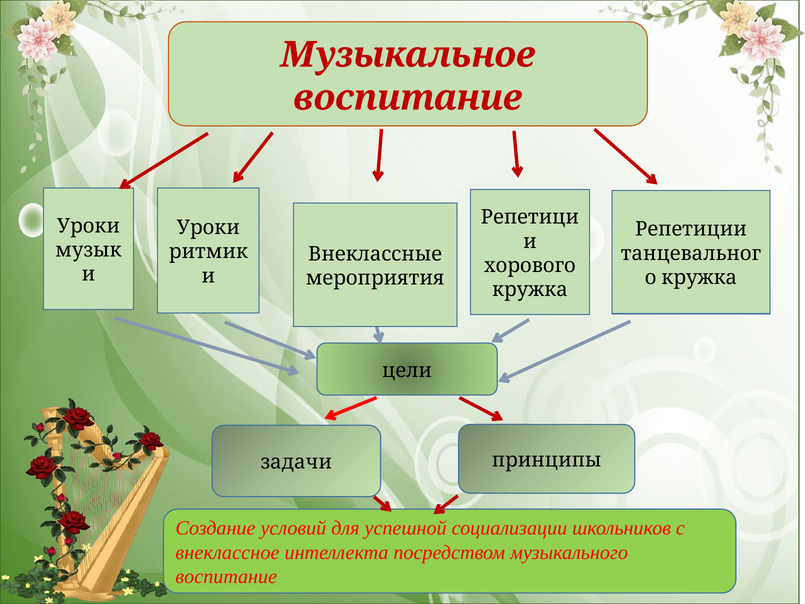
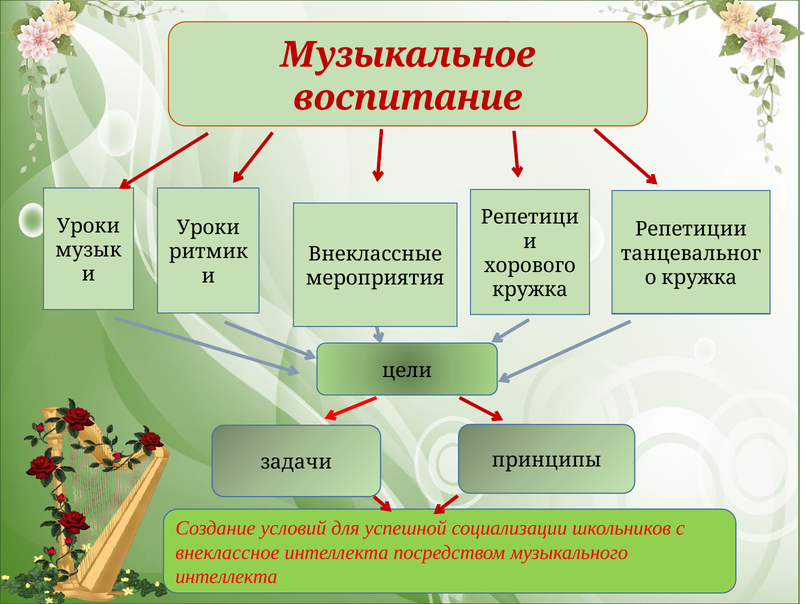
воспитание at (226, 576): воспитание -> интеллекта
